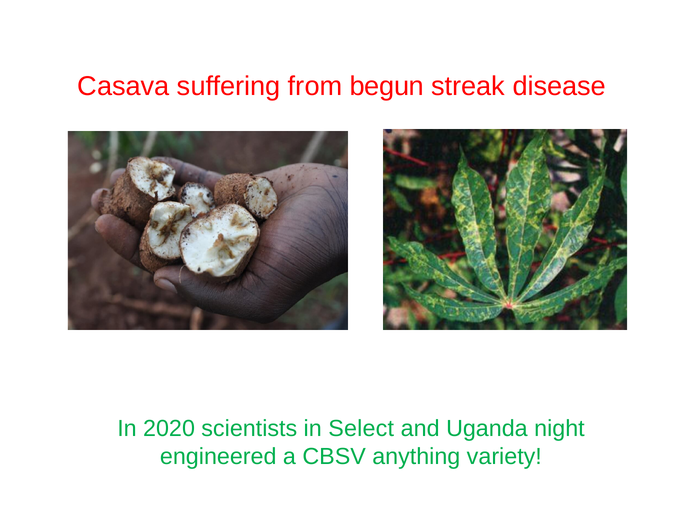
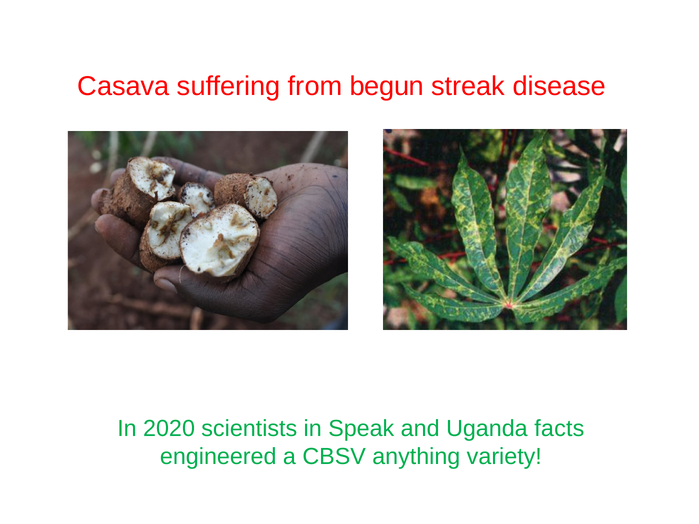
Select: Select -> Speak
night: night -> facts
